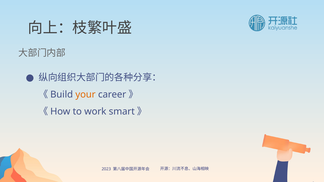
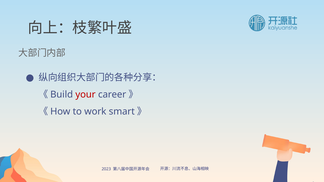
your colour: orange -> red
